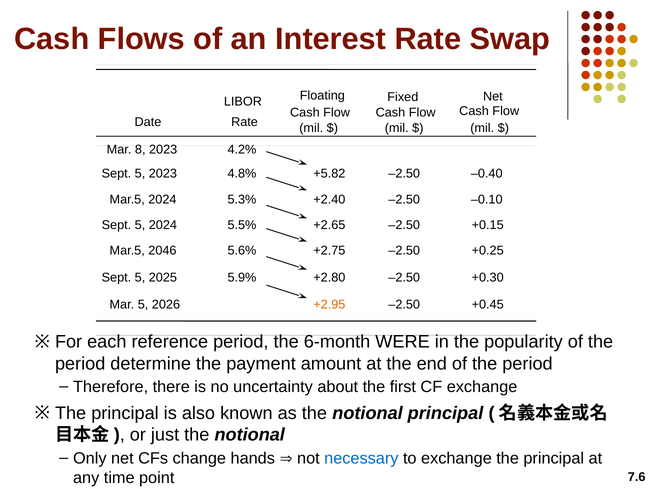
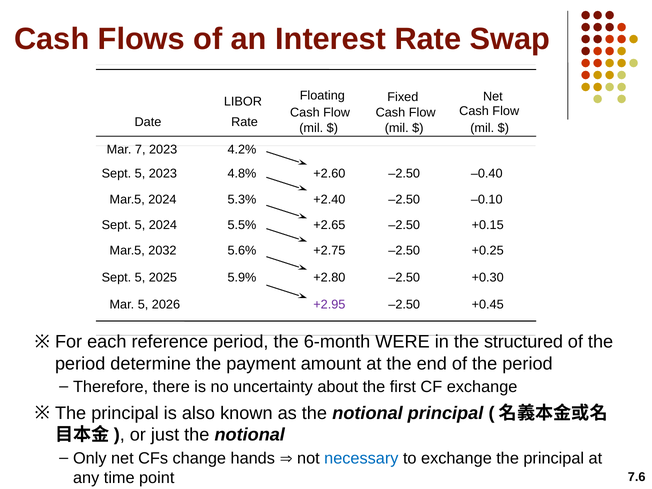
8: 8 -> 7
+5.82: +5.82 -> +2.60
2046: 2046 -> 2032
+2.95 colour: orange -> purple
popularity: popularity -> structured
